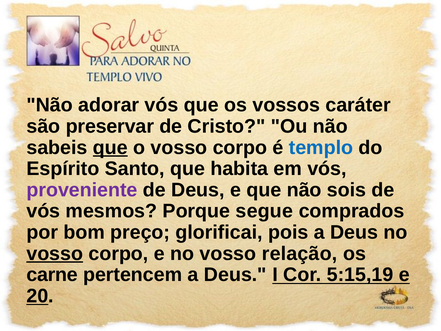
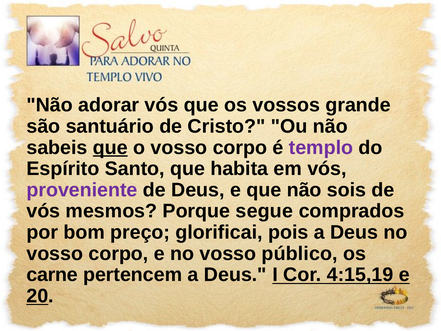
caráter: caráter -> grande
preservar: preservar -> santuário
templo colour: blue -> purple
vosso at (55, 253) underline: present -> none
relação: relação -> público
5:15,19: 5:15,19 -> 4:15,19
